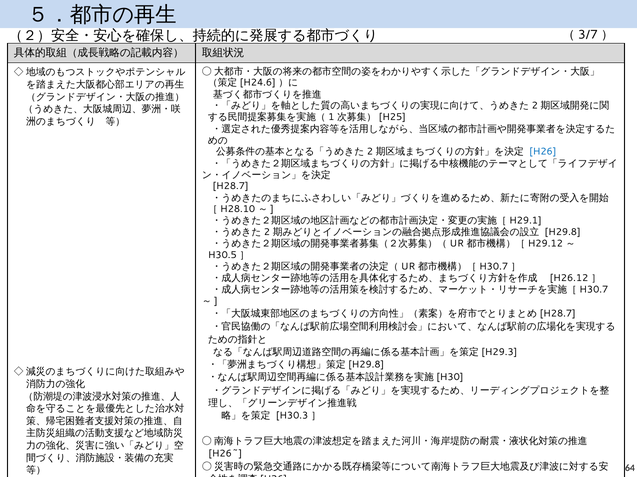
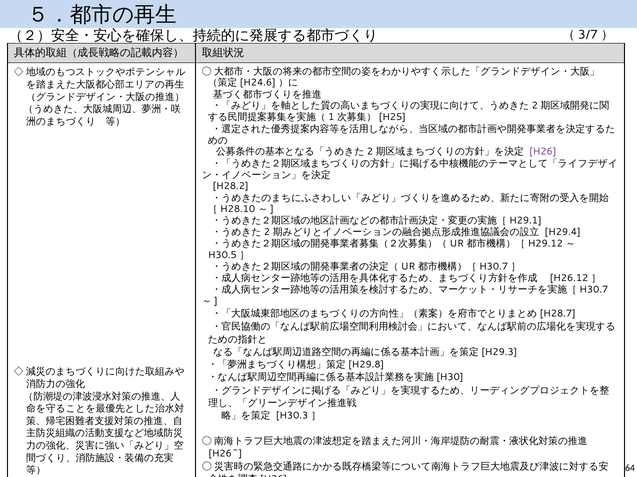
H26 at (543, 152) colour: blue -> purple
H28.7 at (231, 186): H28.7 -> H28.2
H29.8 at (563, 232): H29.8 -> H29.4
